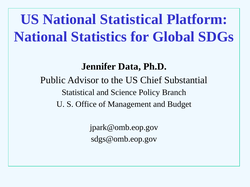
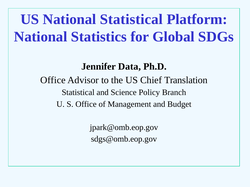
Public at (53, 80): Public -> Office
Substantial: Substantial -> Translation
